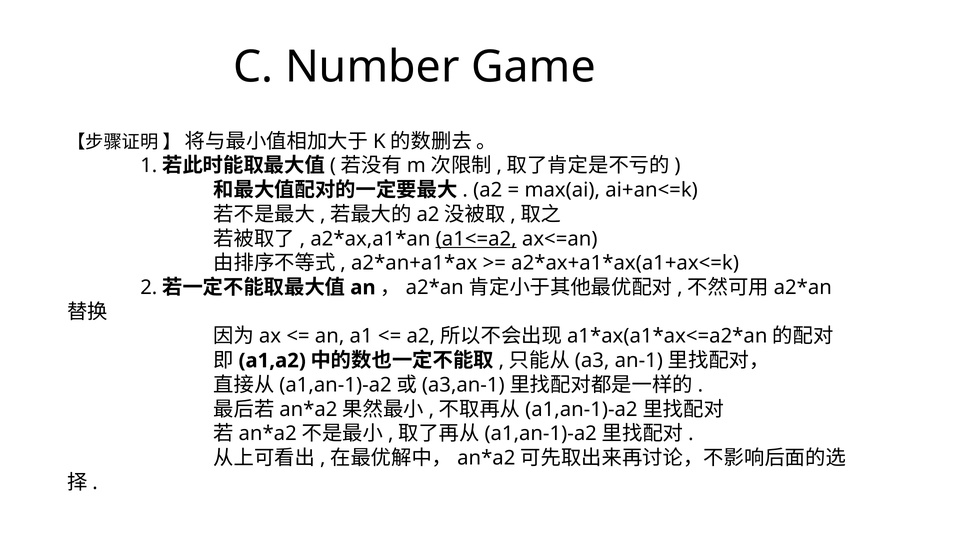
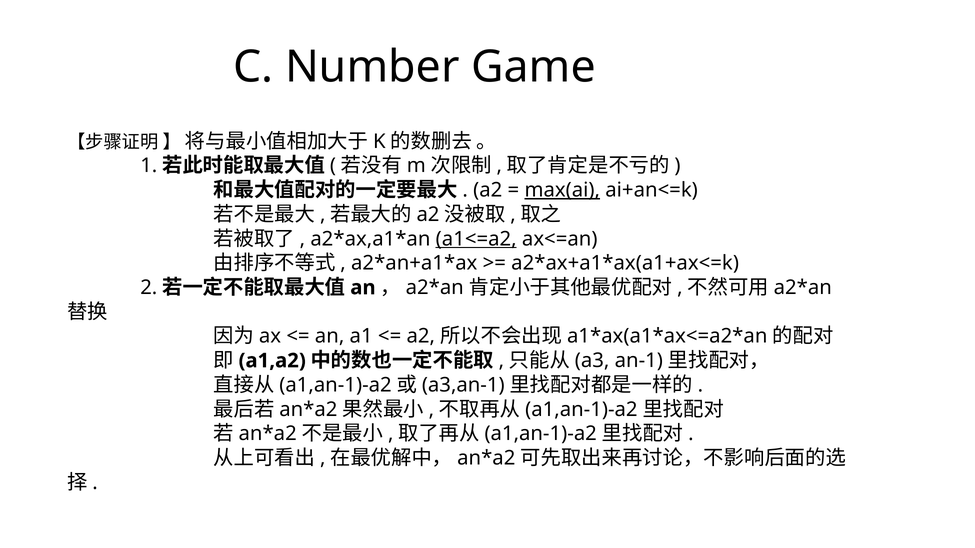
max(ai underline: none -> present
